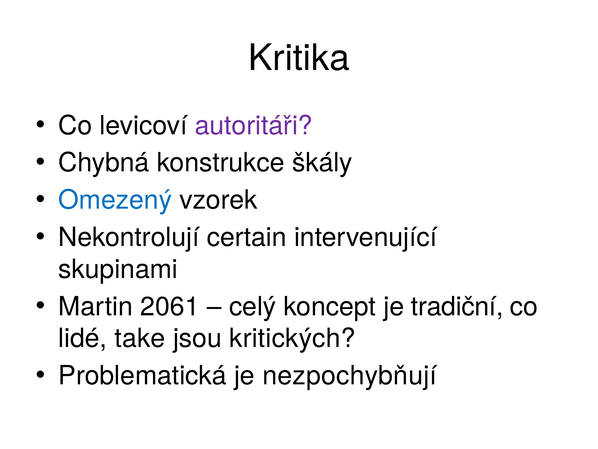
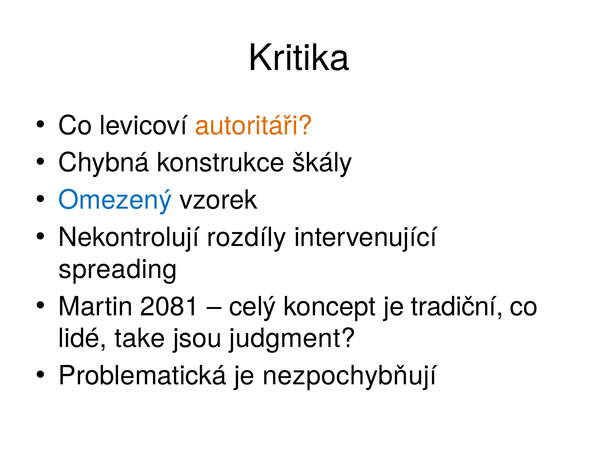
autoritáři colour: purple -> orange
certain: certain -> rozdíly
skupinami: skupinami -> spreading
2061: 2061 -> 2081
kritických: kritických -> judgment
